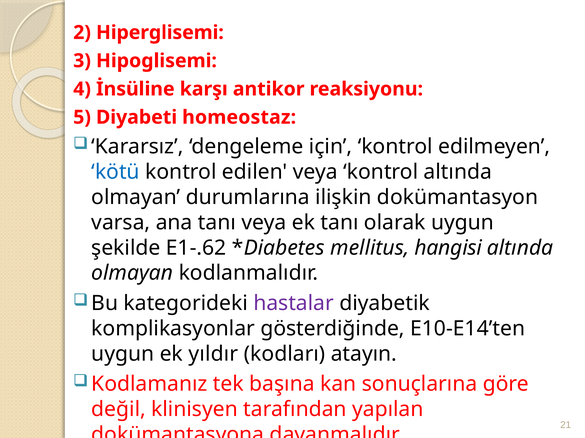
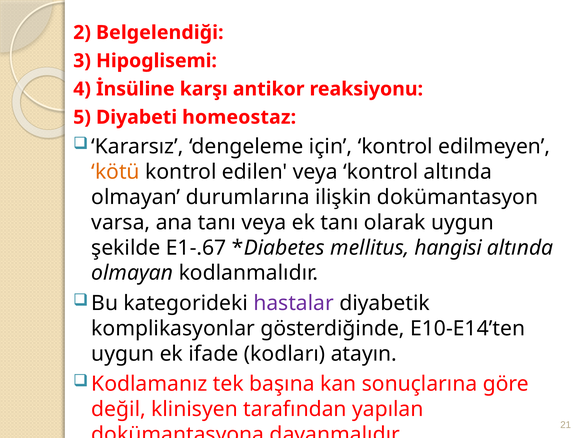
Hiperglisemi: Hiperglisemi -> Belgelendiği
kötü colour: blue -> orange
E1-.62: E1-.62 -> E1-.67
yıldır: yıldır -> ifade
